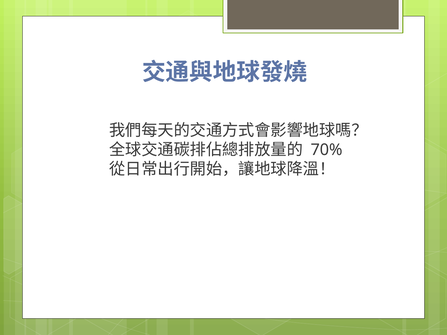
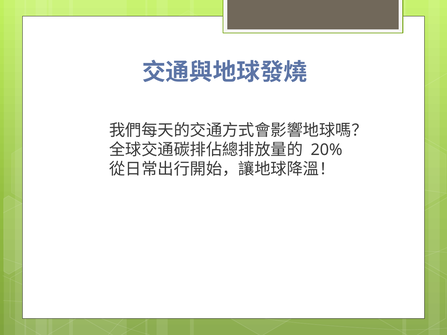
70%: 70% -> 20%
